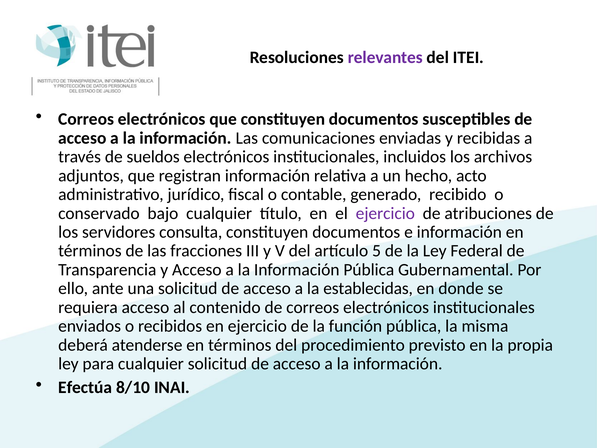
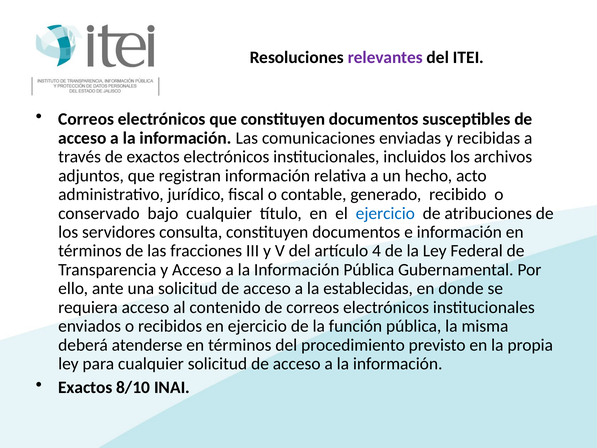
de sueldos: sueldos -> exactos
ejercicio at (385, 213) colour: purple -> blue
5: 5 -> 4
Efectúa at (85, 387): Efectúa -> Exactos
